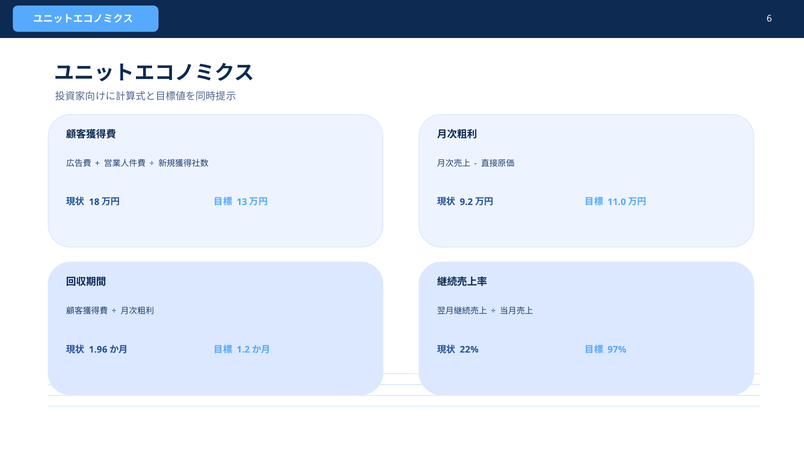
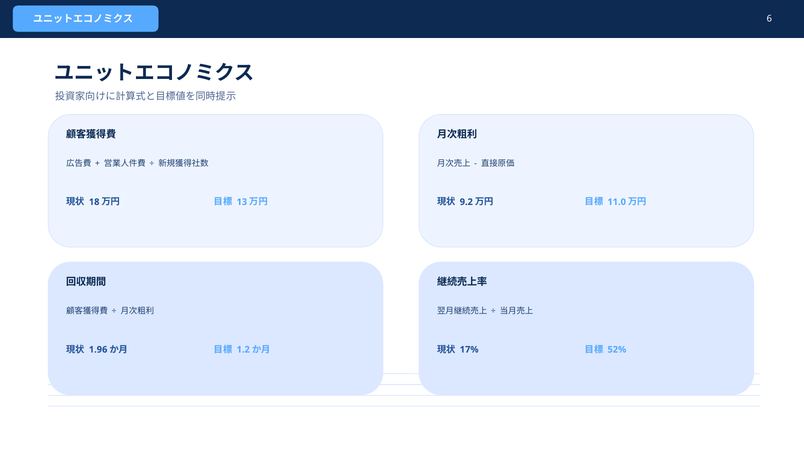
22%: 22% -> 17%
97%: 97% -> 52%
